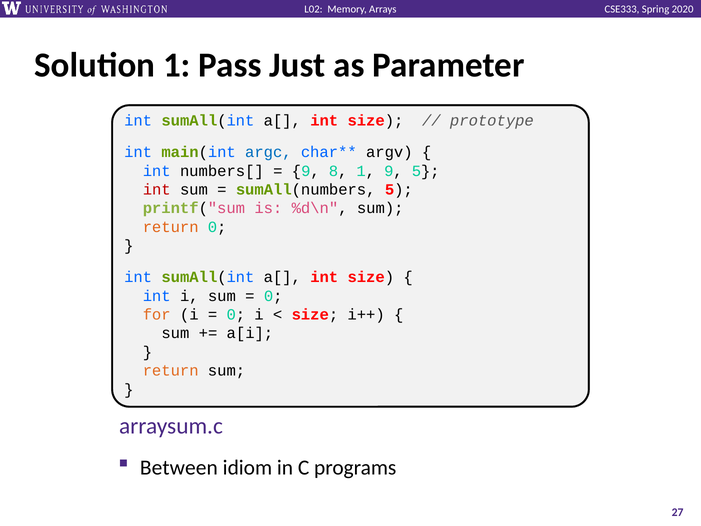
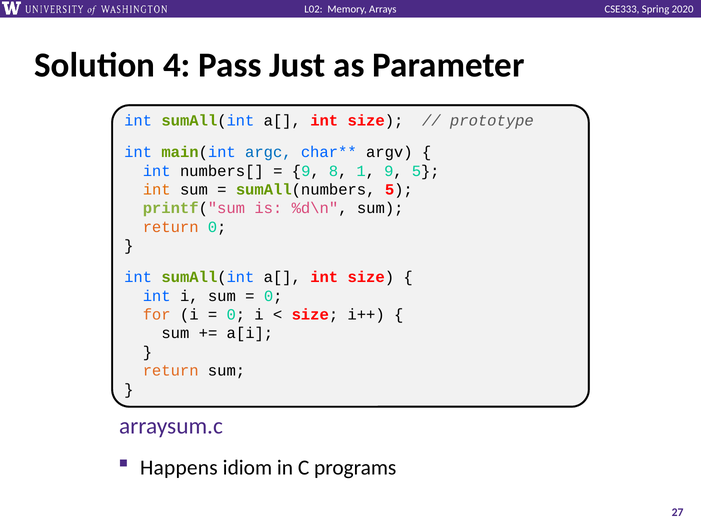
Solution 1: 1 -> 4
int at (157, 190) colour: red -> orange
Between: Between -> Happens
